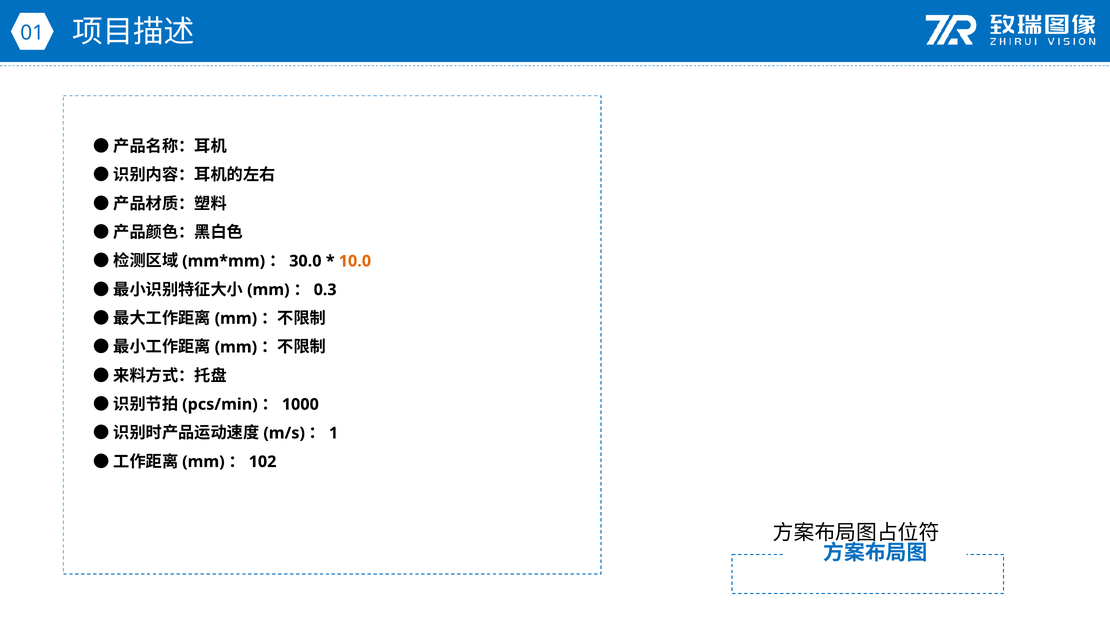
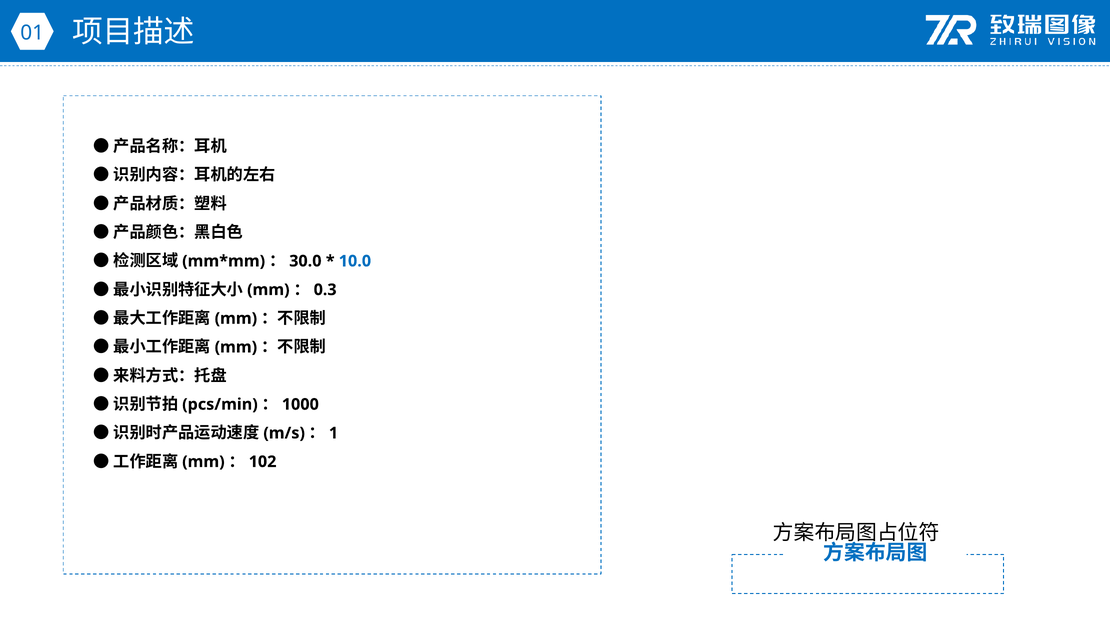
10.0 colour: orange -> blue
